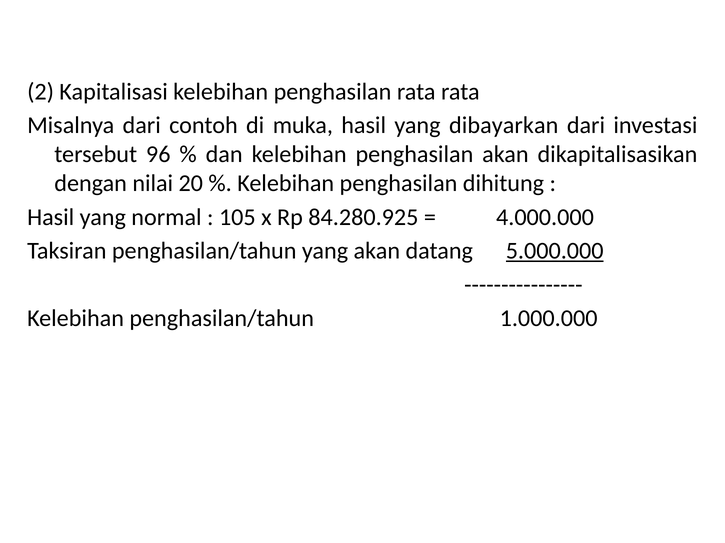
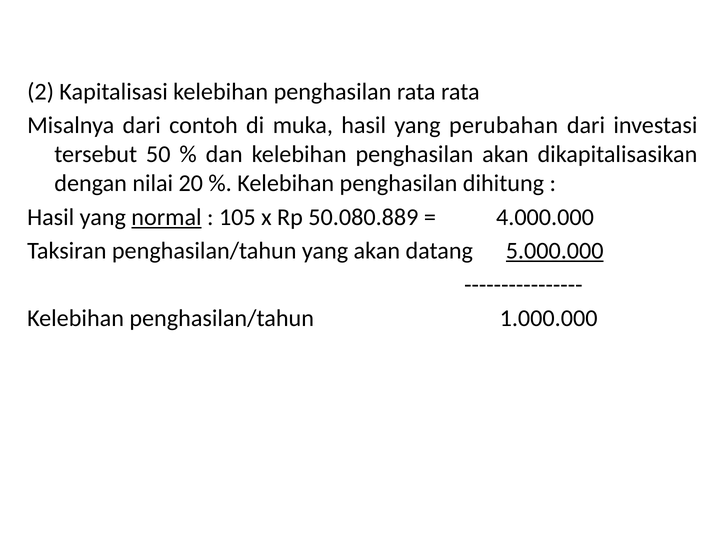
dibayarkan: dibayarkan -> perubahan
96: 96 -> 50
normal underline: none -> present
84.280.925: 84.280.925 -> 50.080.889
